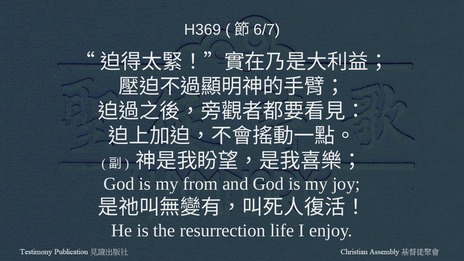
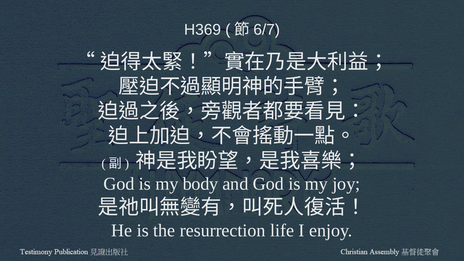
from: from -> body
